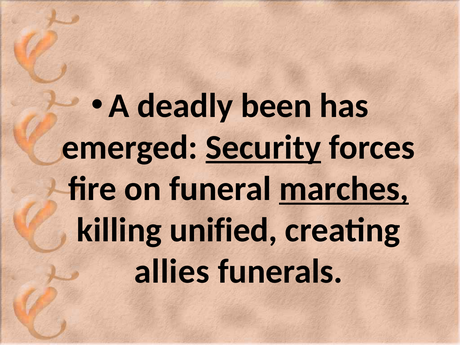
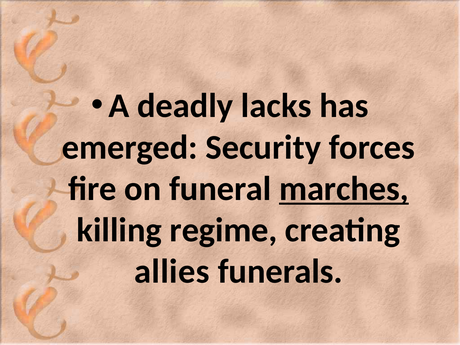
been: been -> lacks
Security underline: present -> none
unified: unified -> regime
